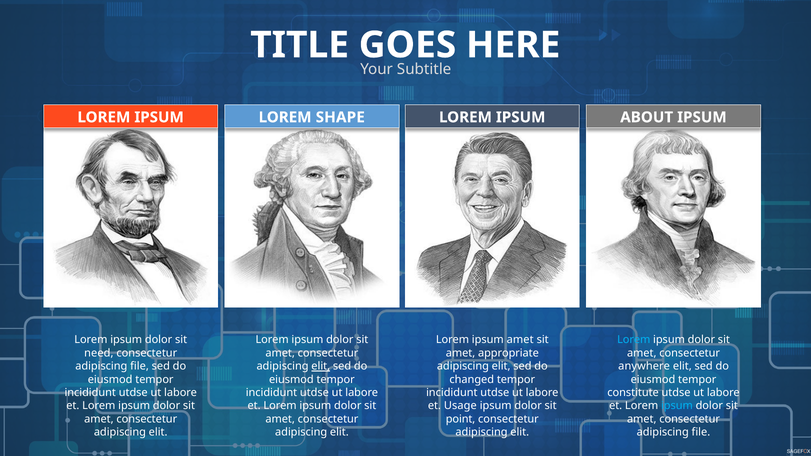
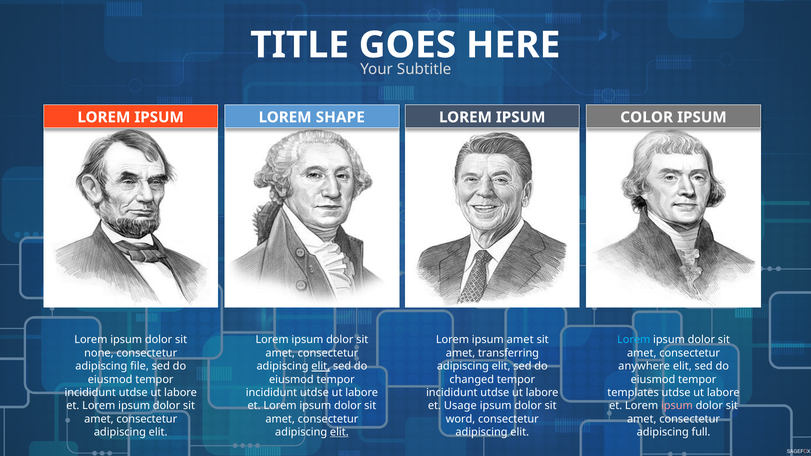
ABOUT: ABOUT -> COLOR
need: need -> none
appropriate: appropriate -> transferring
constitute: constitute -> templates
ipsum at (677, 406) colour: light blue -> pink
point: point -> word
elit at (339, 432) underline: none -> present
file at (701, 432): file -> full
